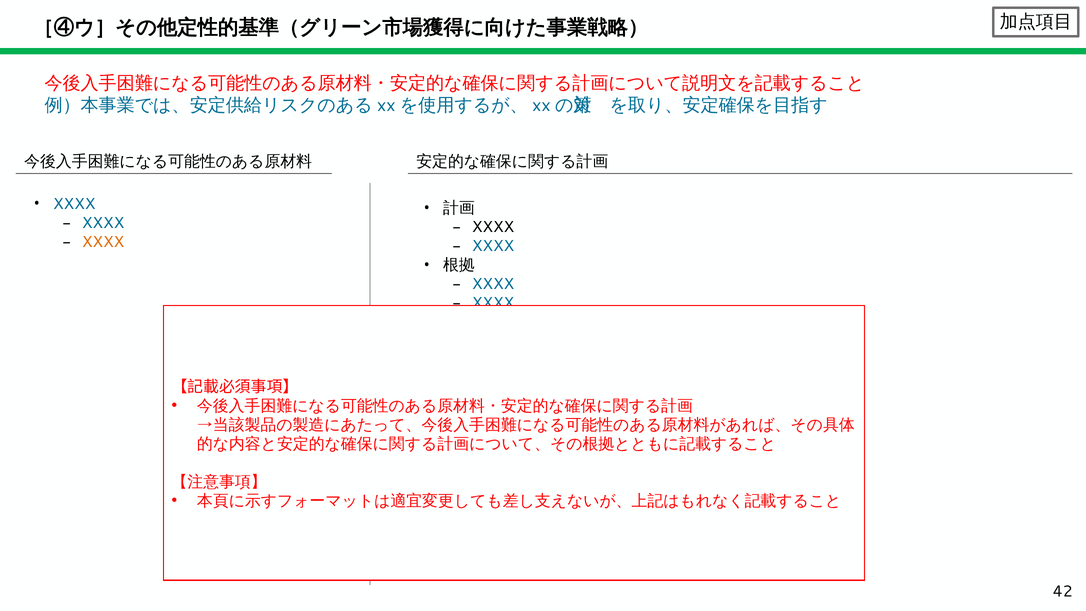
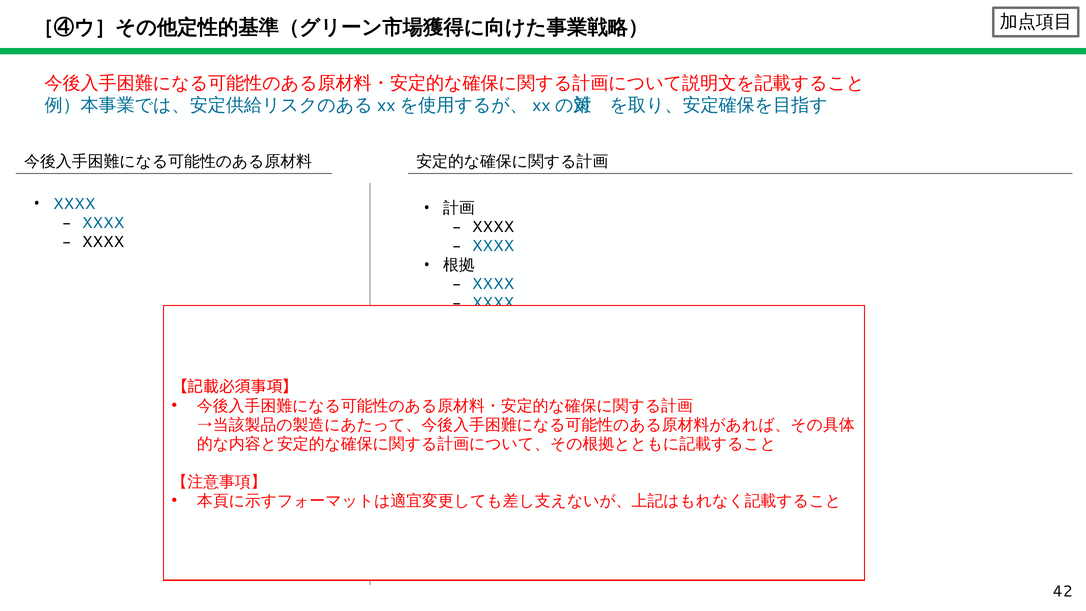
XXXX at (103, 242) colour: orange -> black
